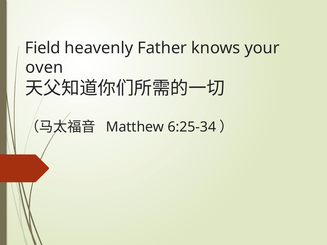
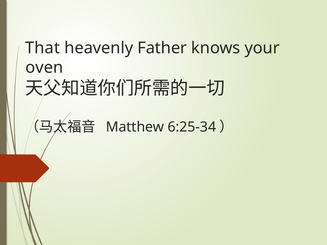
Field: Field -> That
